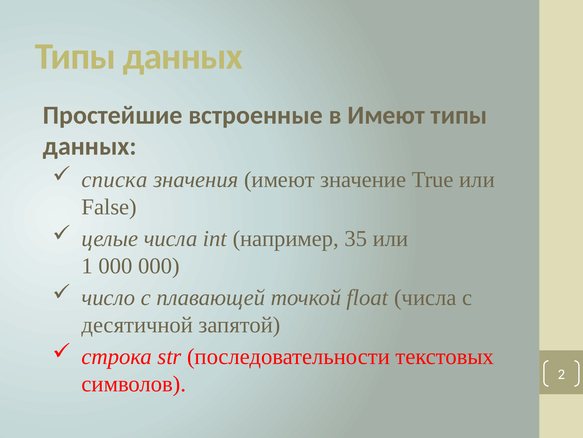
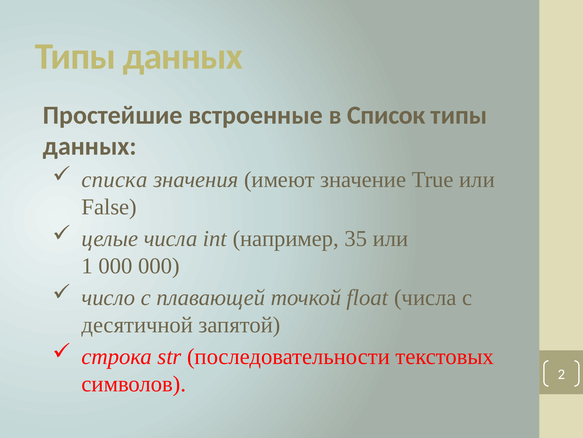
в Имеют: Имеют -> Список
